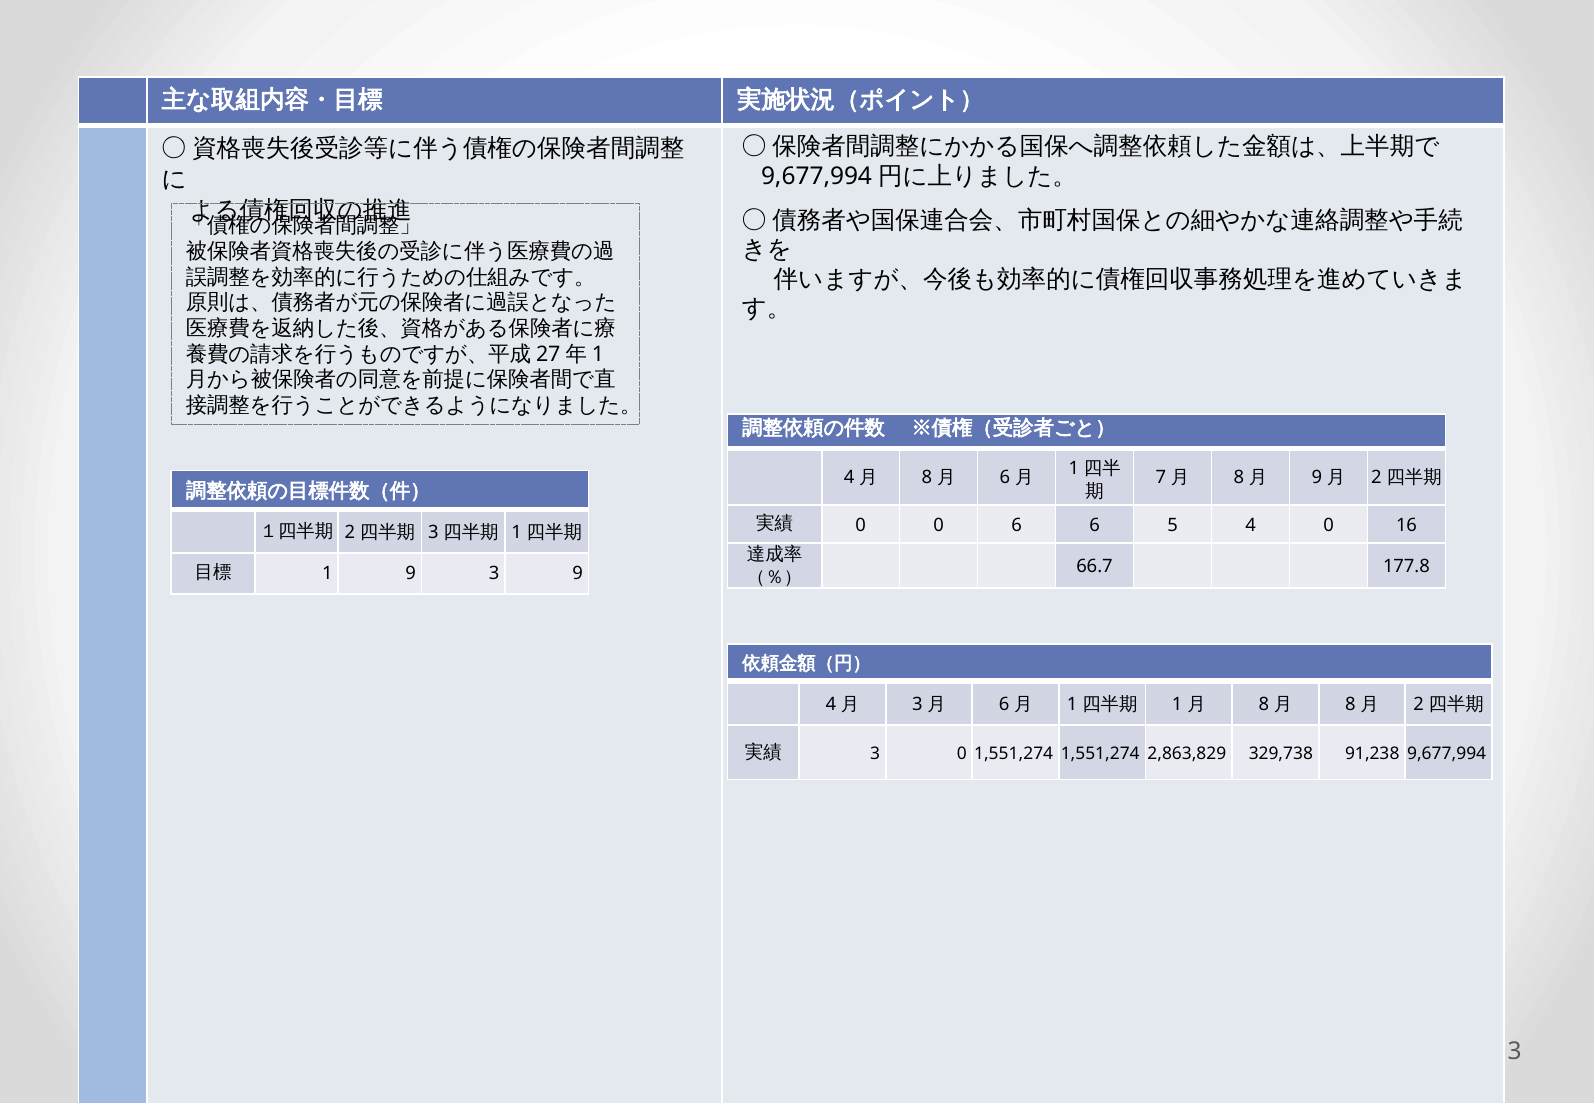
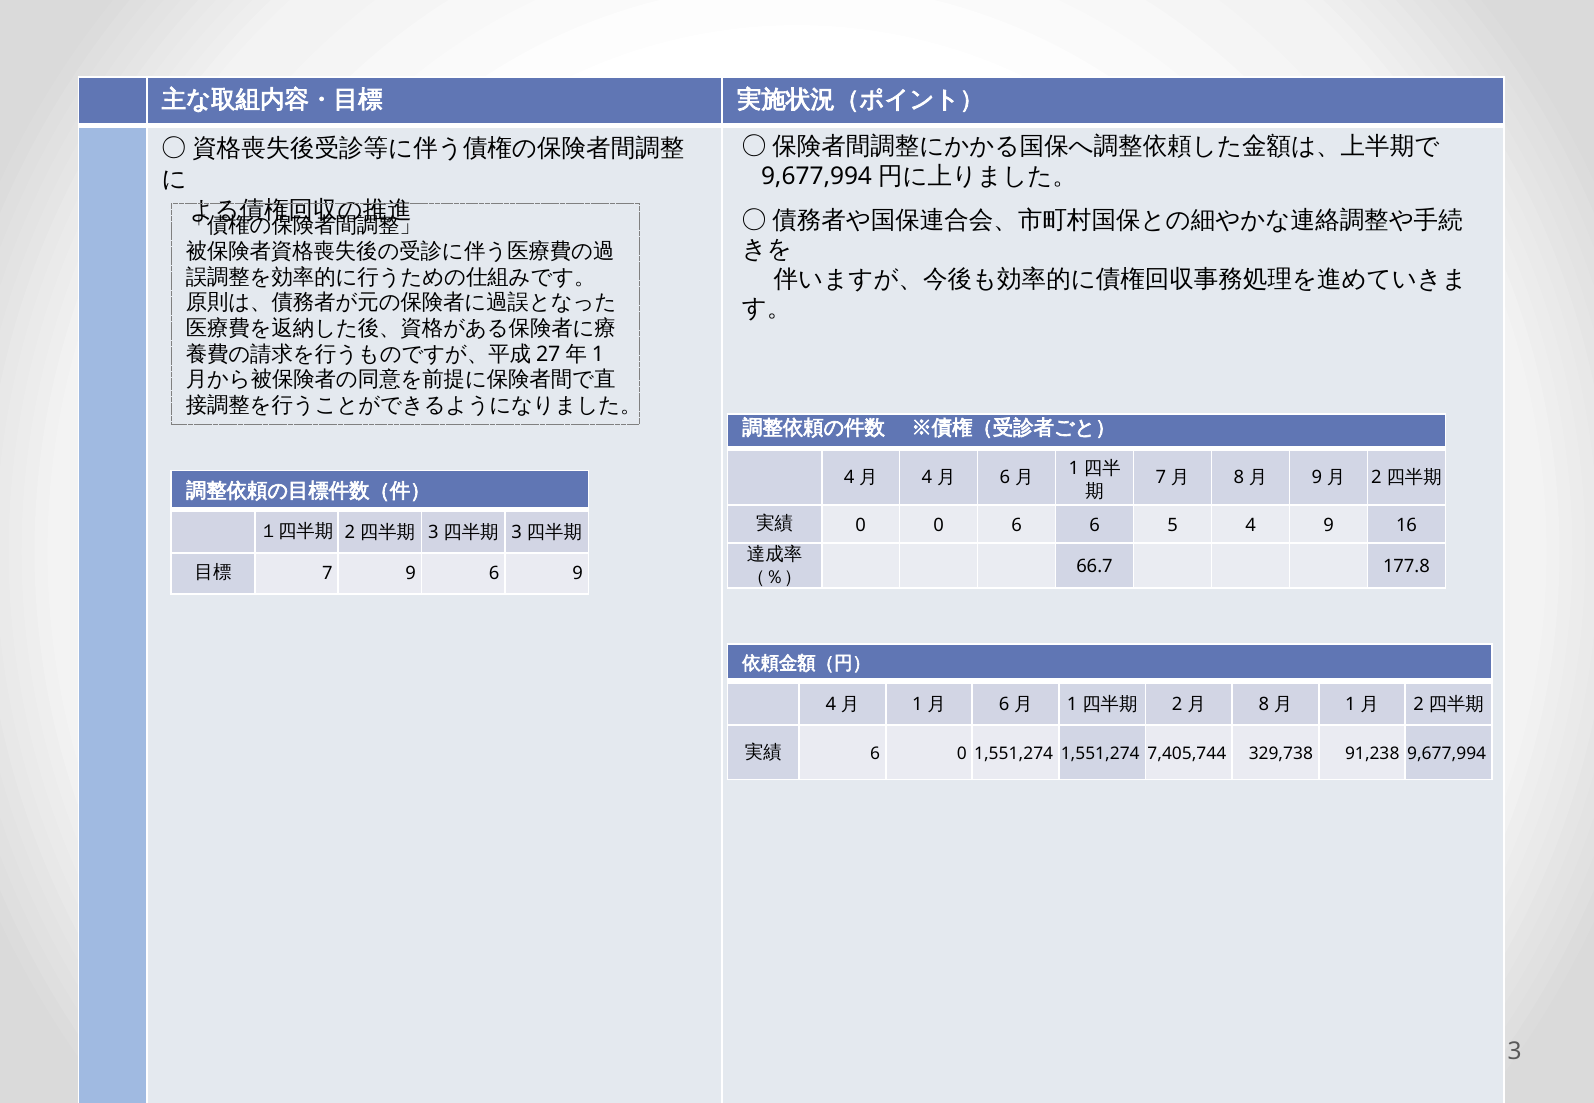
8 at (927, 478): 8 -> 4
4 0: 0 -> 9
1 at (517, 533): 1 -> 3
1 at (327, 574): 1 -> 7
9 3: 3 -> 6
3 at (917, 705): 3 -> 1
1 at (1177, 705): 1 -> 2
8 at (1350, 705): 8 -> 1
3 at (875, 754): 3 -> 6
2,863,829: 2,863,829 -> 7,405,744
